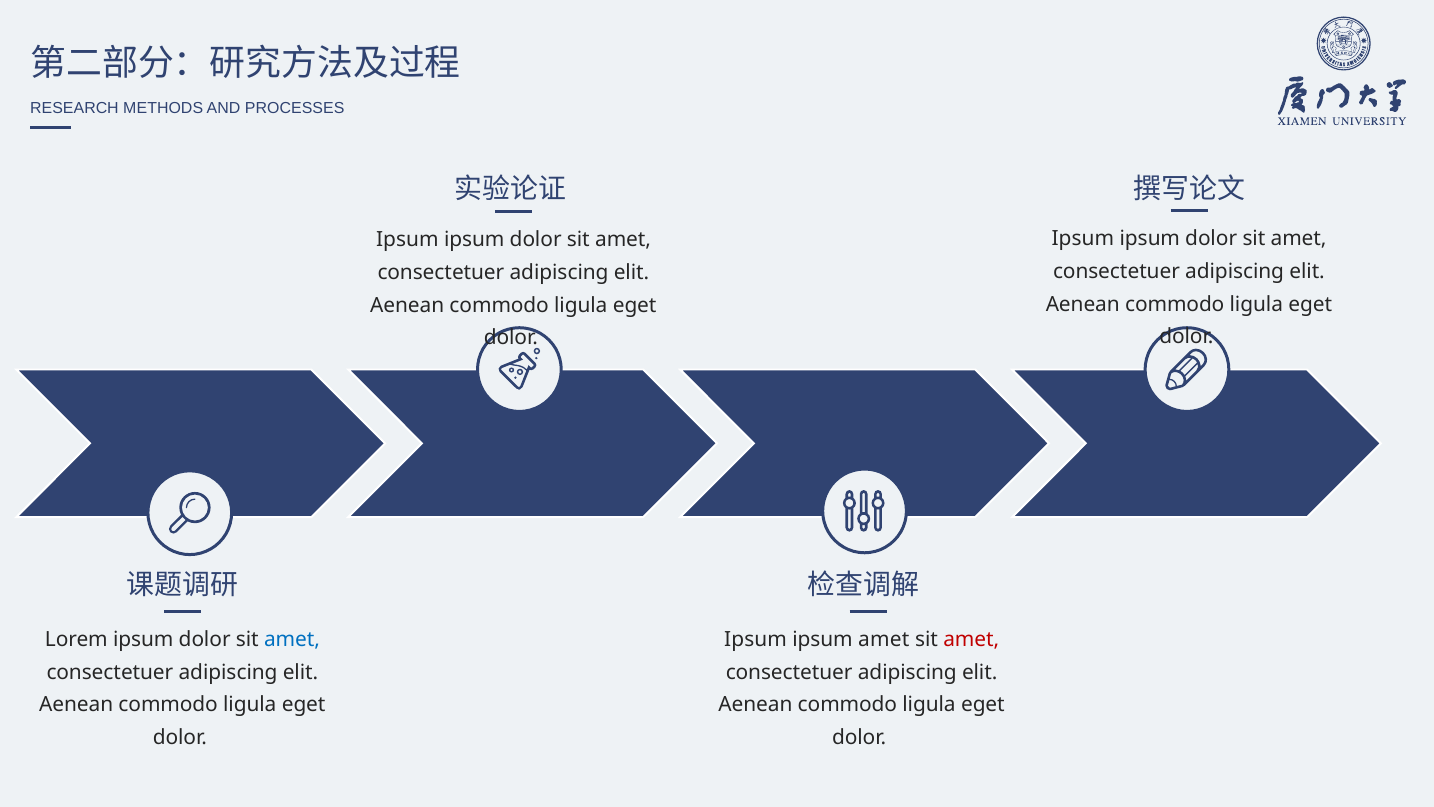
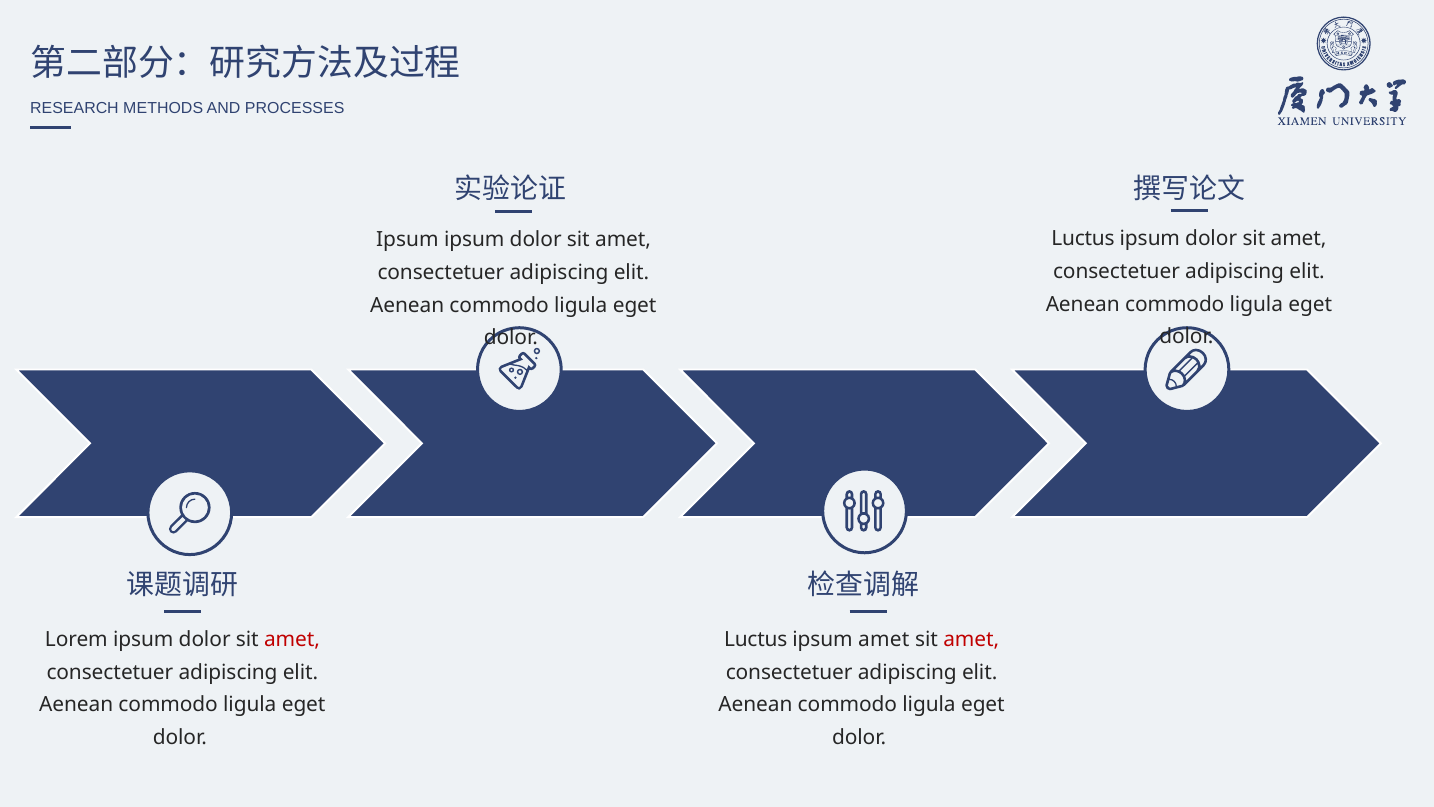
Ipsum at (1083, 239): Ipsum -> Luctus
amet at (292, 639) colour: blue -> red
Ipsum at (756, 639): Ipsum -> Luctus
